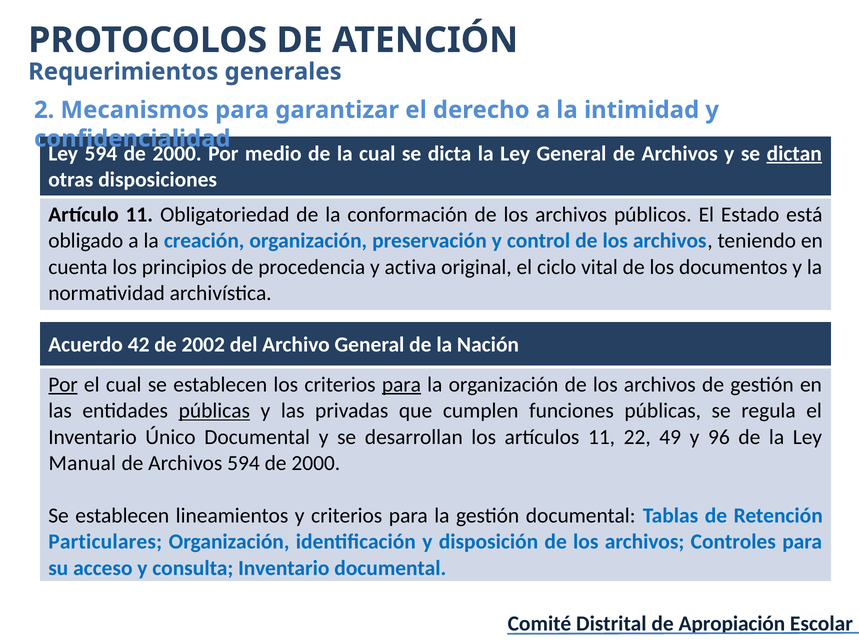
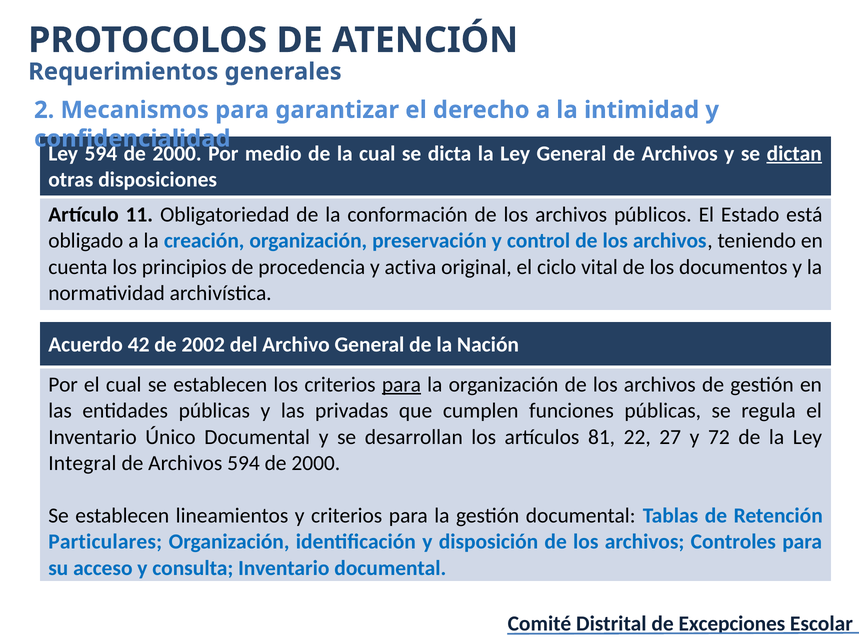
Por at (63, 385) underline: present -> none
públicas at (214, 411) underline: present -> none
artículos 11: 11 -> 81
49: 49 -> 27
96: 96 -> 72
Manual: Manual -> Integral
Apropiación: Apropiación -> Excepciones
